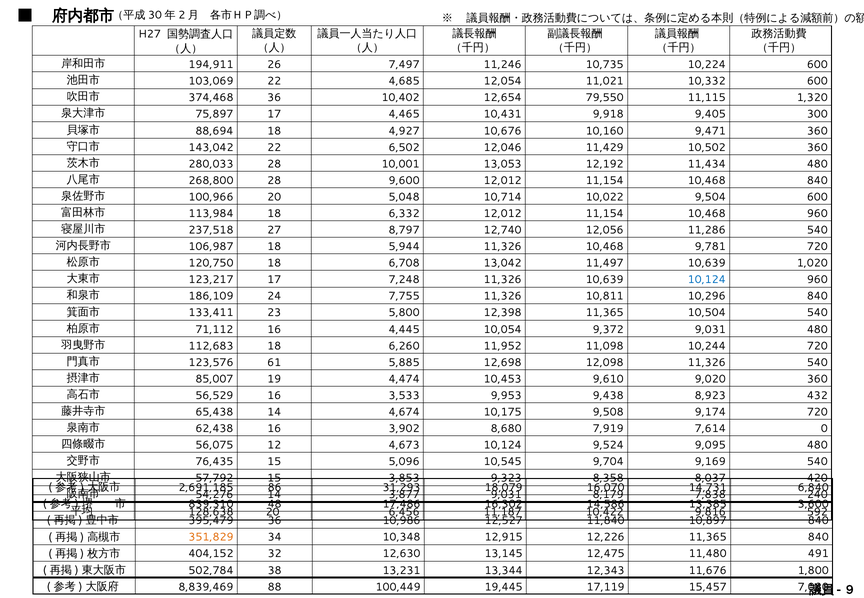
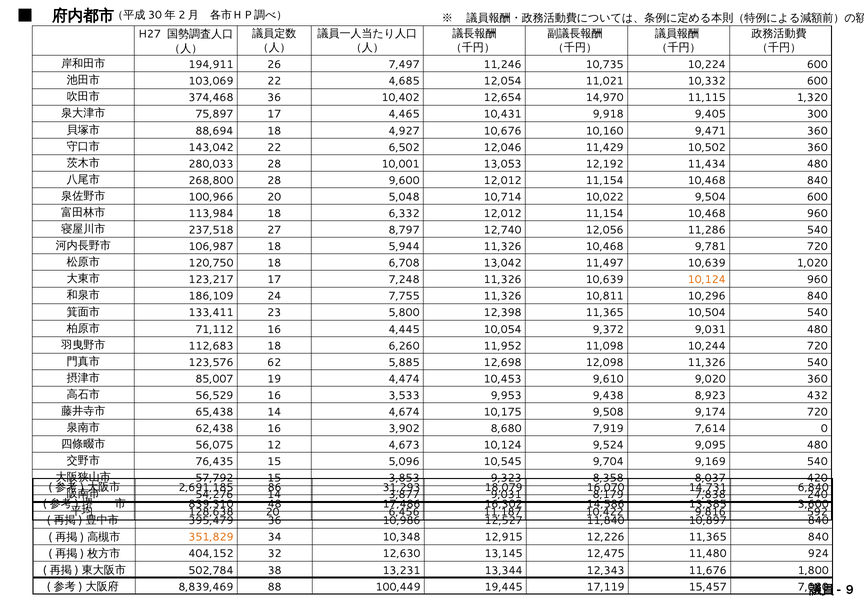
79,550: 79,550 -> 14,970
10,124 at (707, 280) colour: blue -> orange
61: 61 -> 62
491: 491 -> 924
